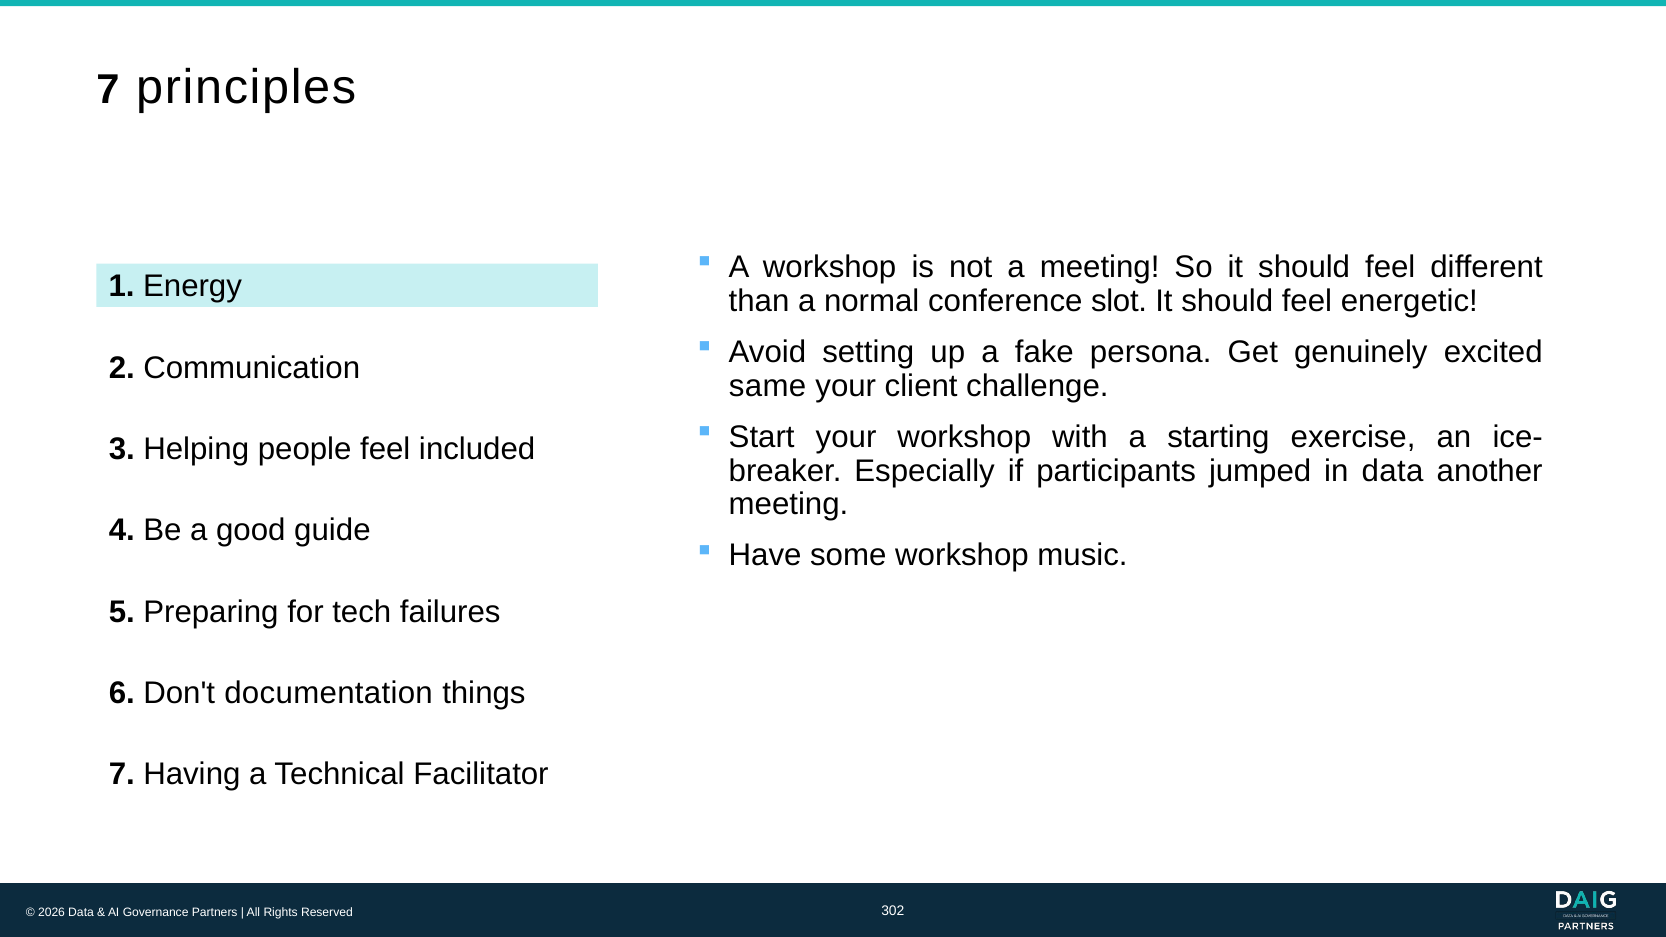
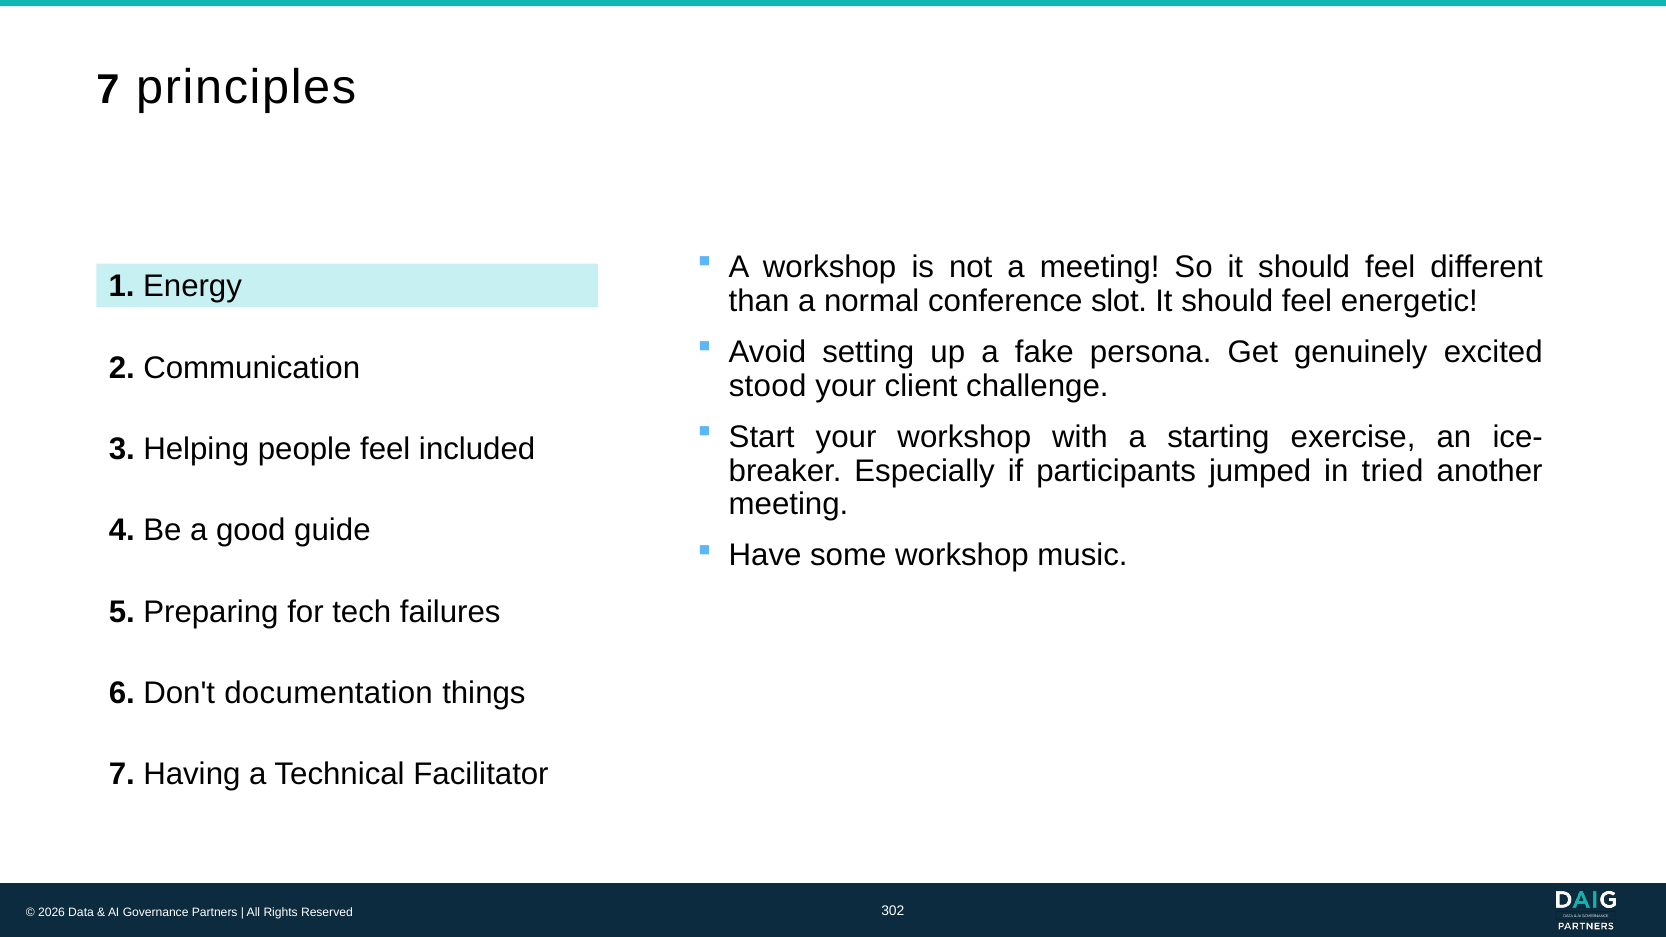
same: same -> stood
in data: data -> tried
